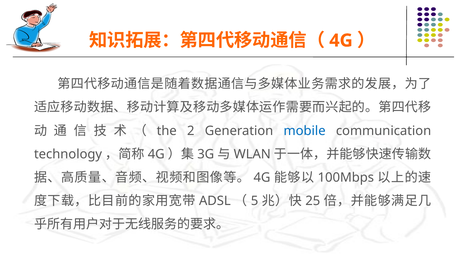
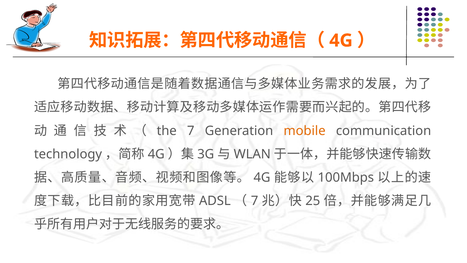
2 at (191, 131): 2 -> 7
mobile colour: blue -> orange
5 at (255, 201): 5 -> 7
